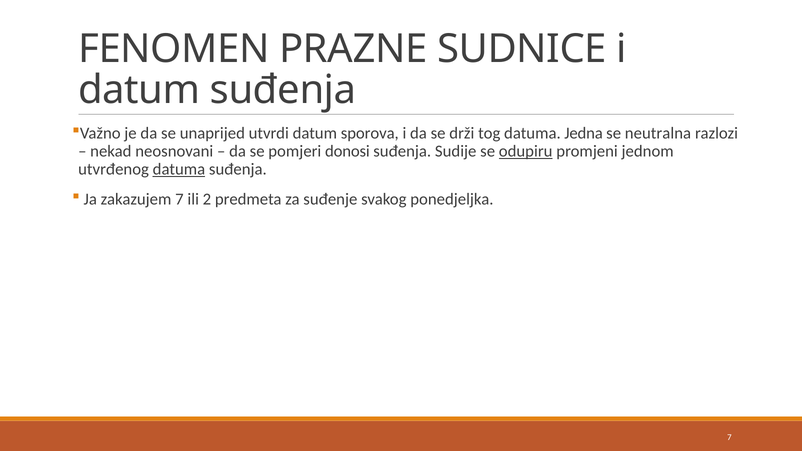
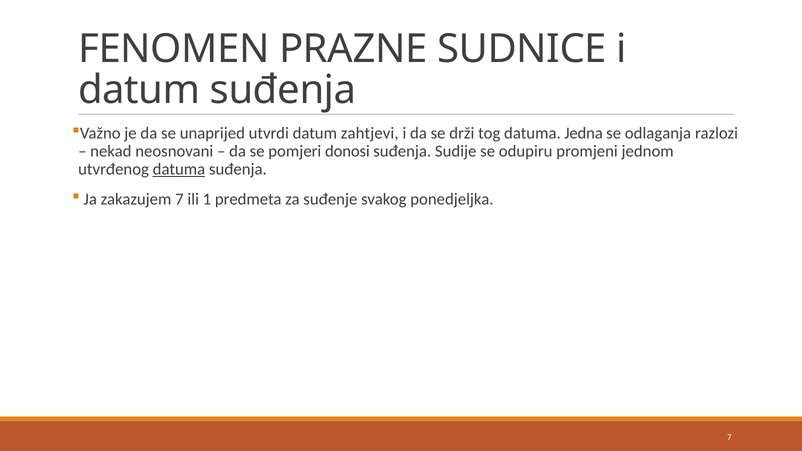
sporova: sporova -> zahtjevi
neutralna: neutralna -> odlaganja
odupiru underline: present -> none
2: 2 -> 1
